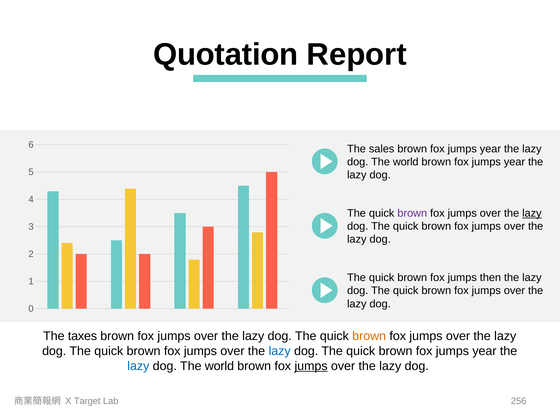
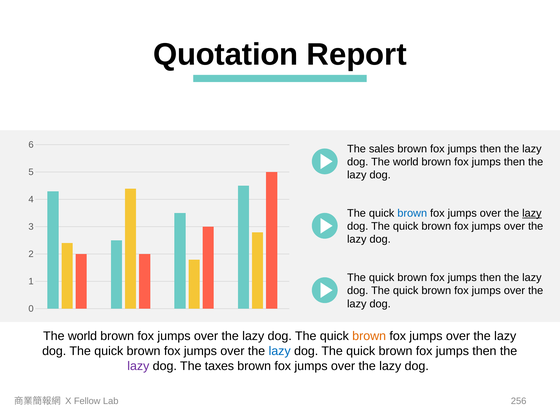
year at (490, 149): year -> then
year at (514, 162): year -> then
brown at (412, 213) colour: purple -> blue
taxes at (82, 336): taxes -> world
year at (484, 351): year -> then
lazy at (138, 366) colour: blue -> purple
world at (219, 366): world -> taxes
jumps at (311, 366) underline: present -> none
Target: Target -> Fellow
